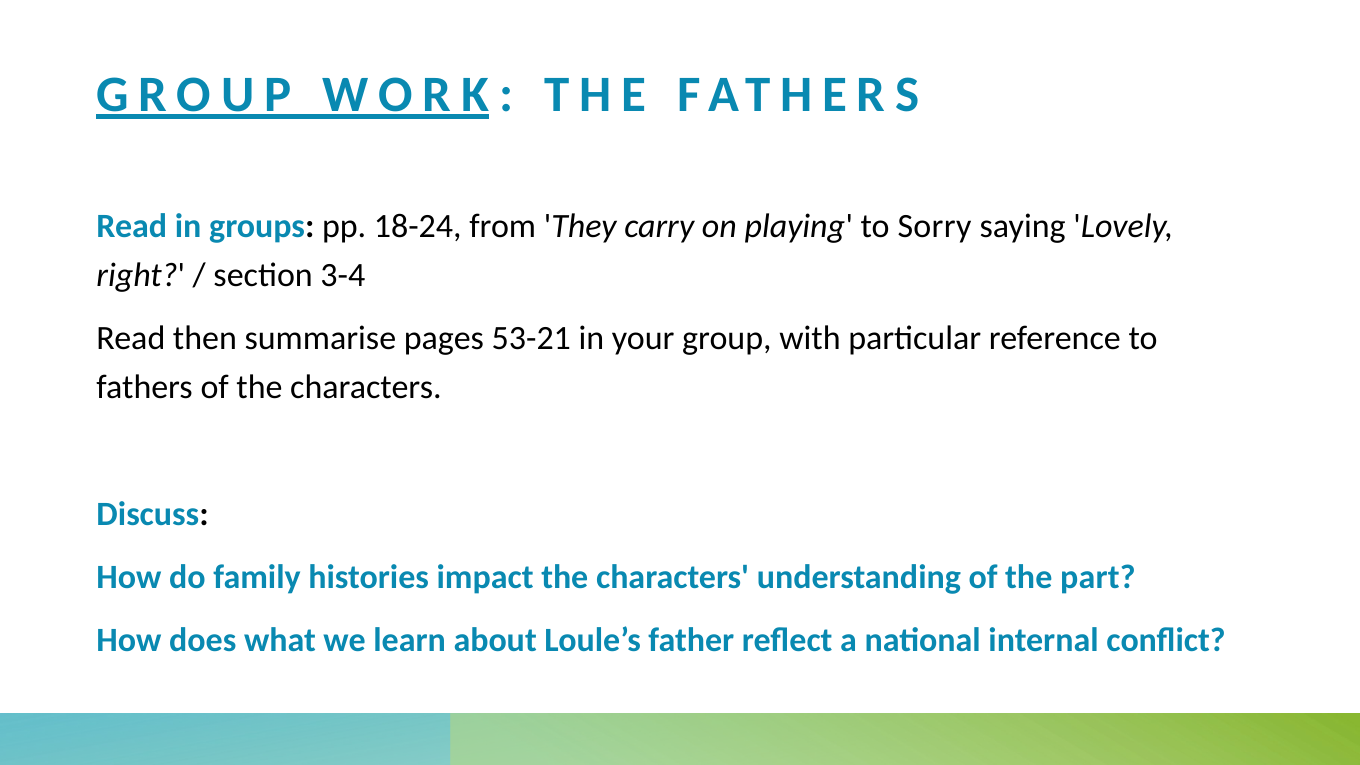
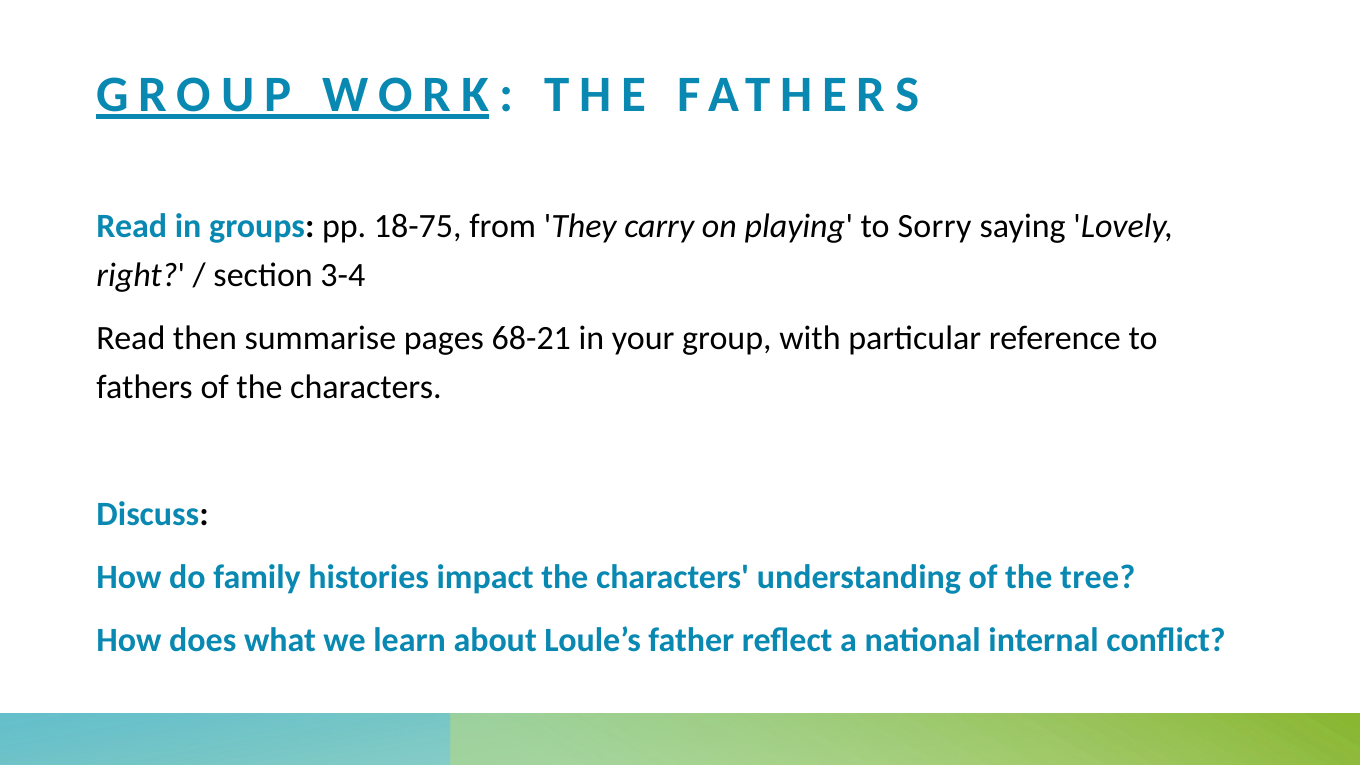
18-24: 18-24 -> 18-75
53-21: 53-21 -> 68-21
part: part -> tree
